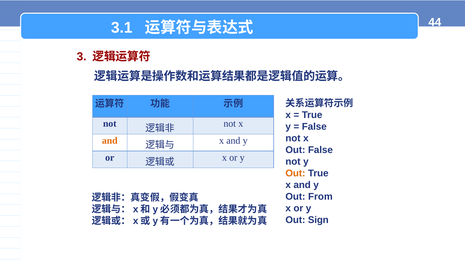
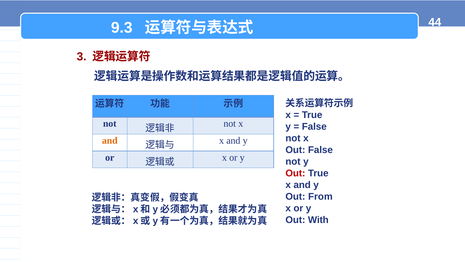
3.1: 3.1 -> 9.3
Out at (295, 173) colour: orange -> red
Sign: Sign -> With
